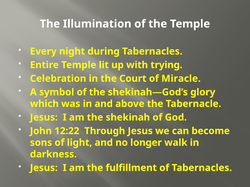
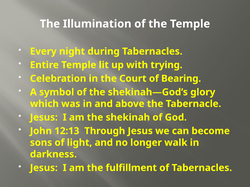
Miracle: Miracle -> Bearing
12:22: 12:22 -> 12:13
